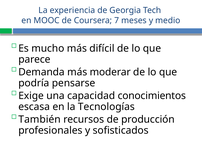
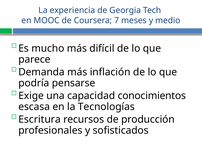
moderar: moderar -> inflación
También: También -> Escritura
